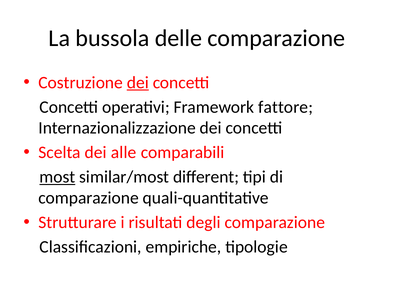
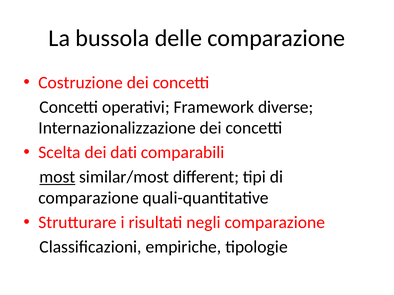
dei at (138, 83) underline: present -> none
fattore: fattore -> diverse
alle: alle -> dati
degli: degli -> negli
